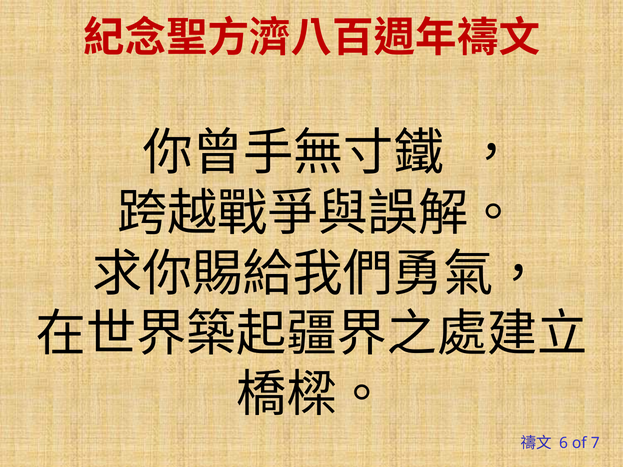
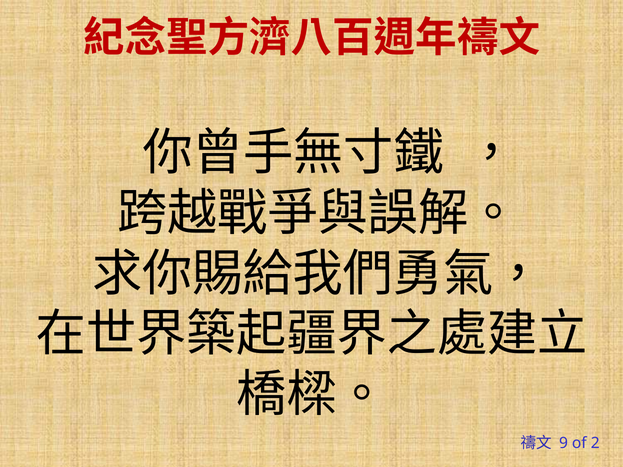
6: 6 -> 9
7: 7 -> 2
